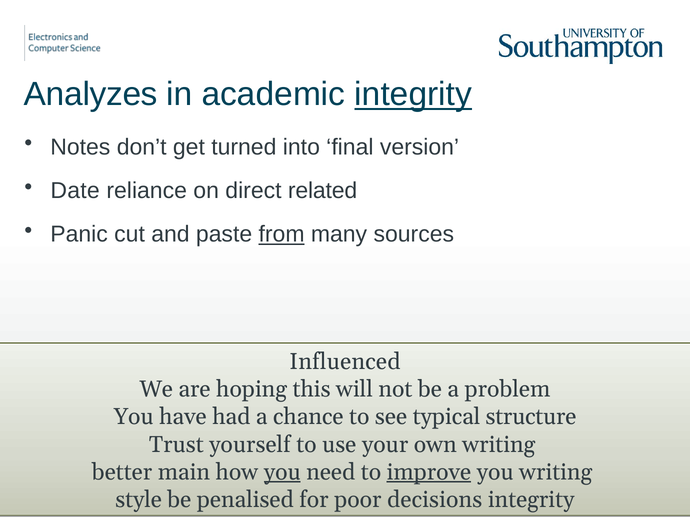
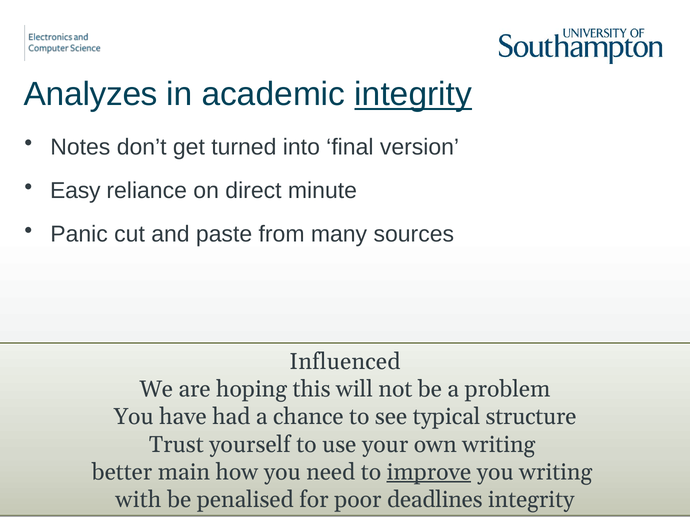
Date: Date -> Easy
related: related -> minute
from underline: present -> none
you at (282, 473) underline: present -> none
style: style -> with
decisions: decisions -> deadlines
